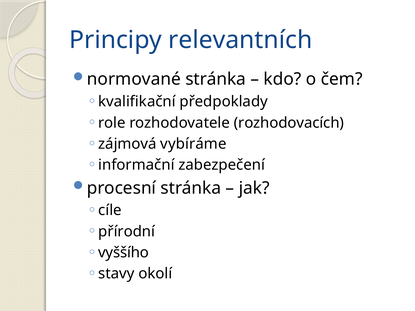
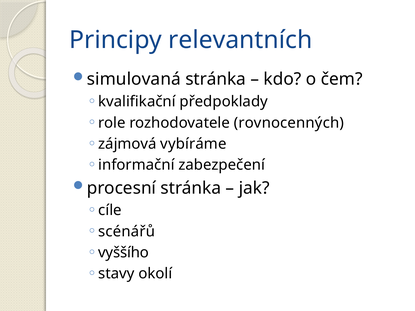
normované: normované -> simulovaná
rozhodovacích: rozhodovacích -> rovnocenných
přírodní: přírodní -> scénářů
